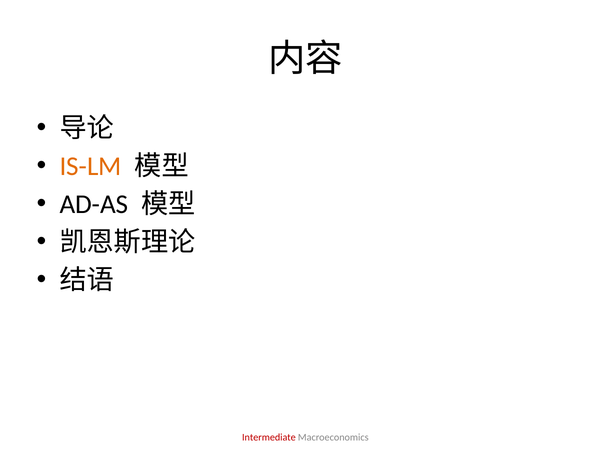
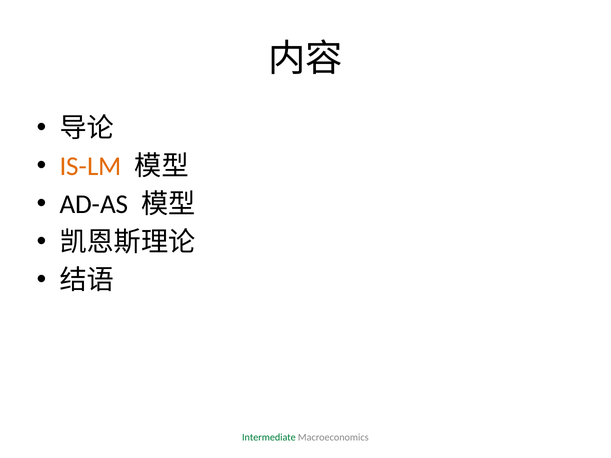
Intermediate colour: red -> green
